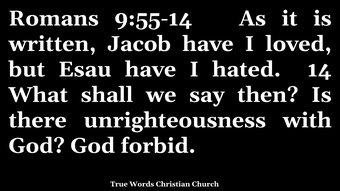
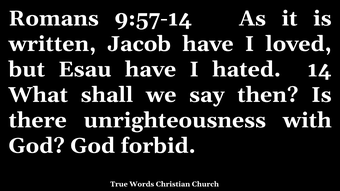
9:55-14: 9:55-14 -> 9:57-14
